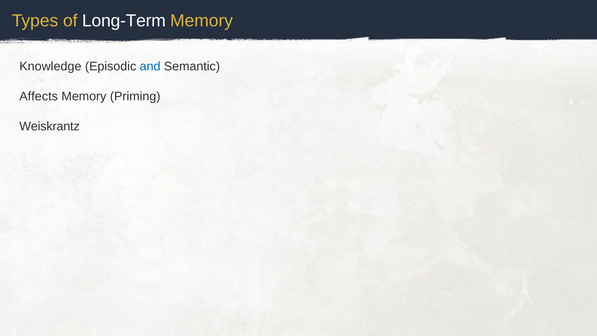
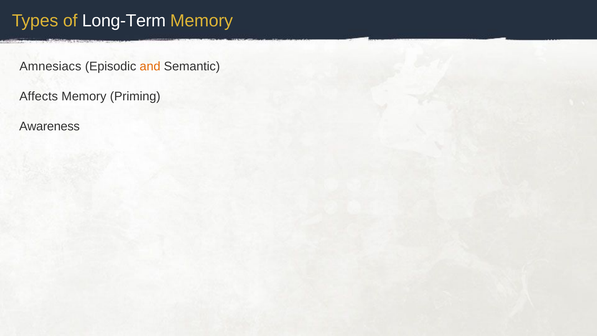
Knowledge: Knowledge -> Amnesiacs
and colour: blue -> orange
Weiskrantz: Weiskrantz -> Awareness
